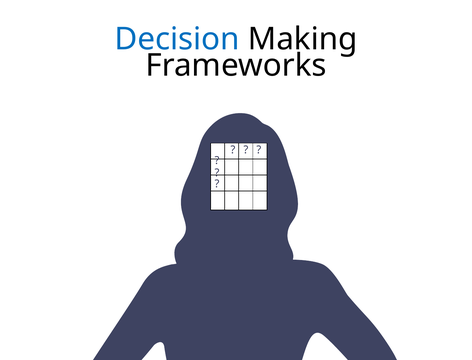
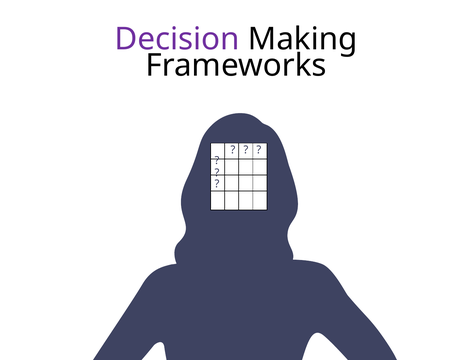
Decision colour: blue -> purple
